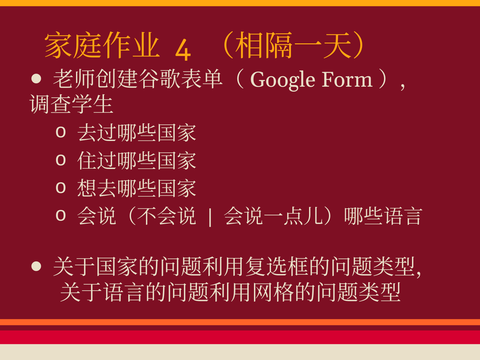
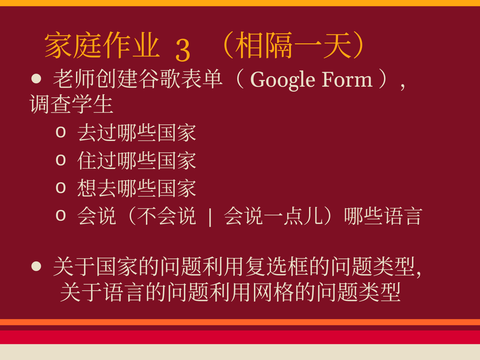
4: 4 -> 3
